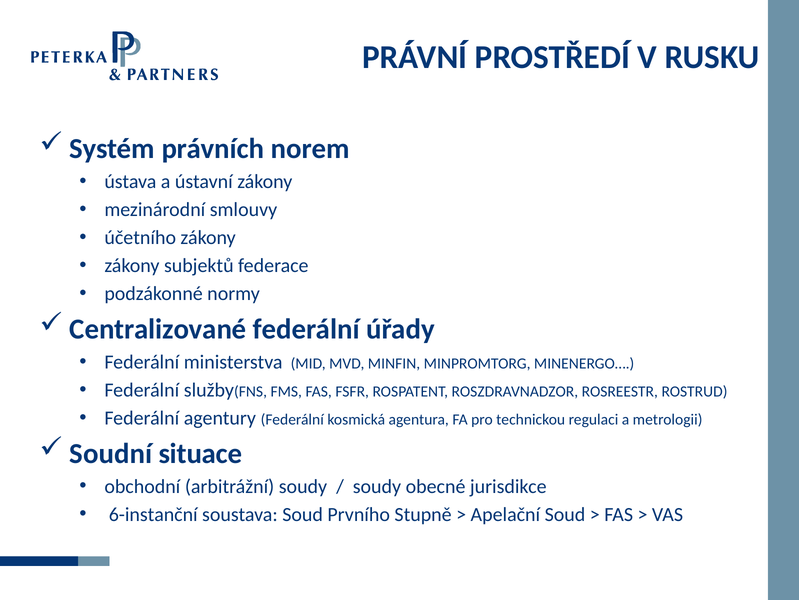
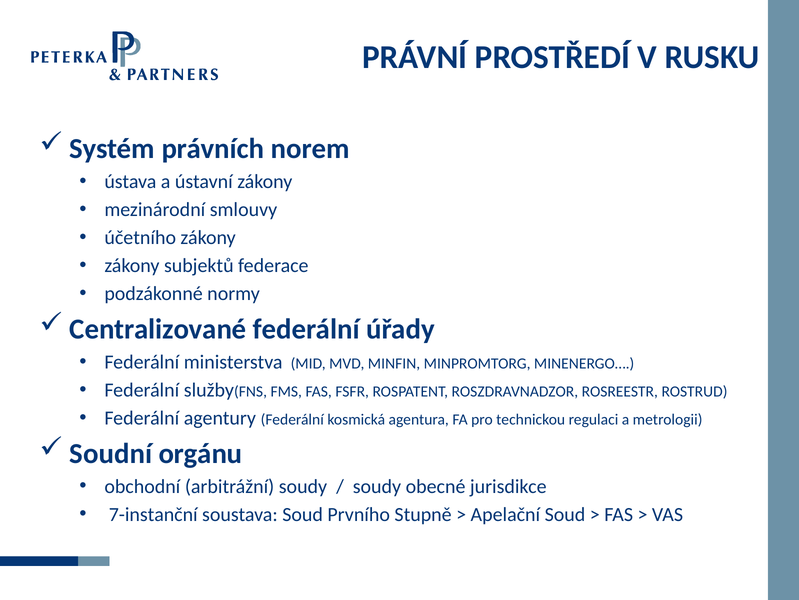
situace: situace -> orgánu
6-instanční: 6-instanční -> 7-instanční
